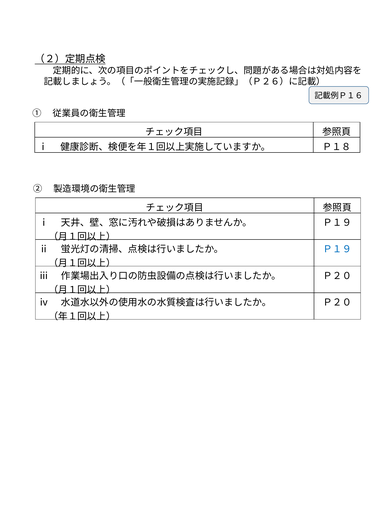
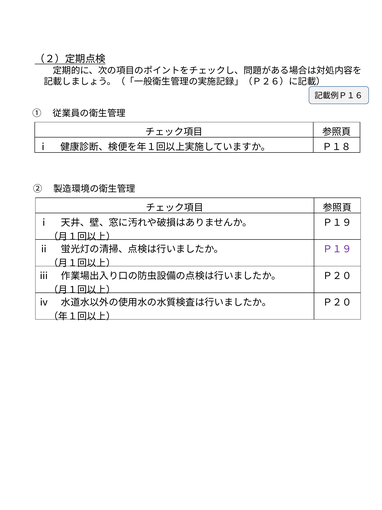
Ｐ１９ at (337, 249) colour: blue -> purple
